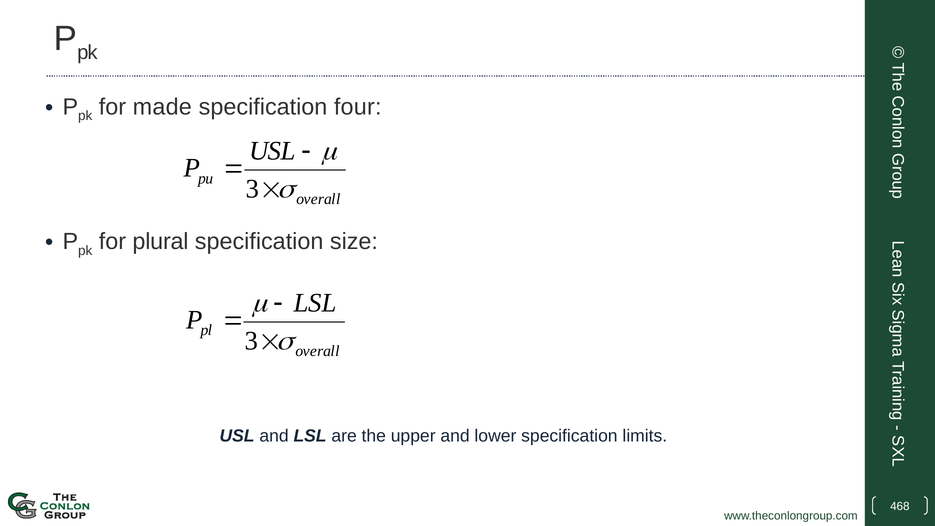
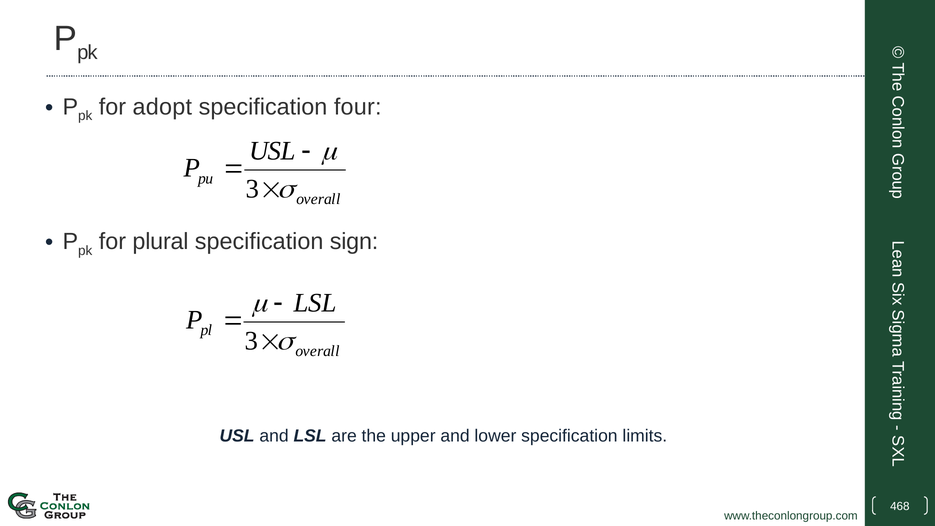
made: made -> adopt
size: size -> sign
